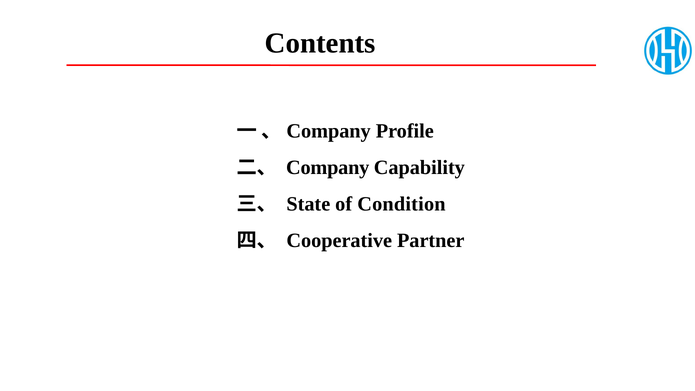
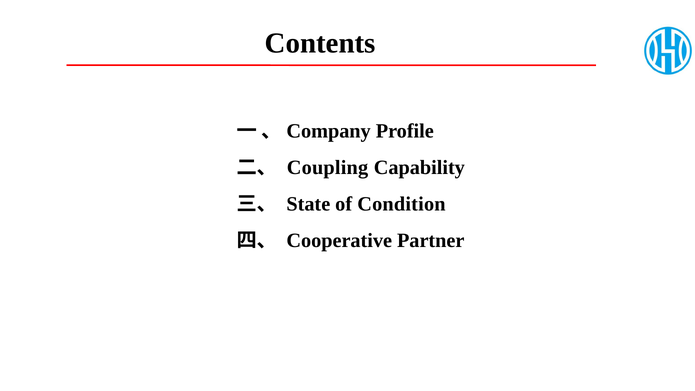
Company at (328, 168): Company -> Coupling
